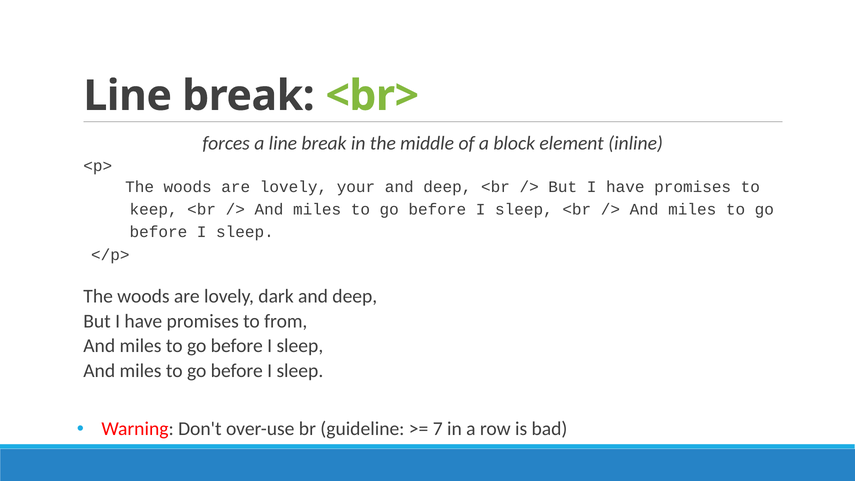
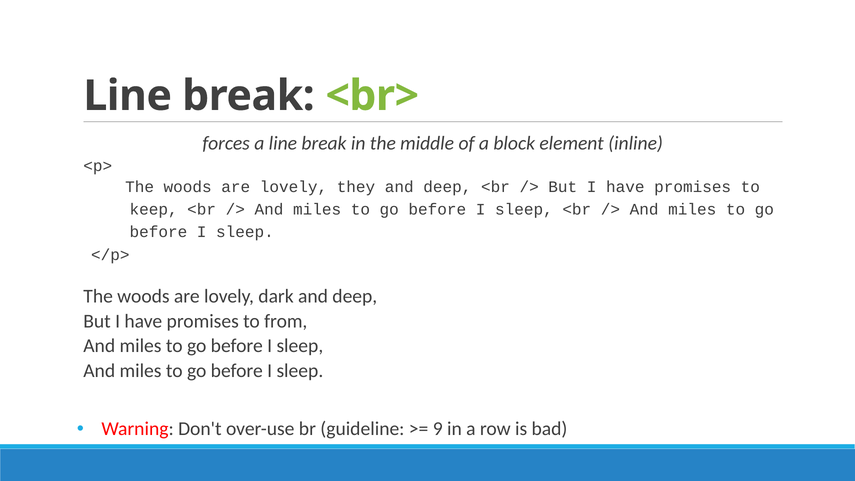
your: your -> they
7: 7 -> 9
